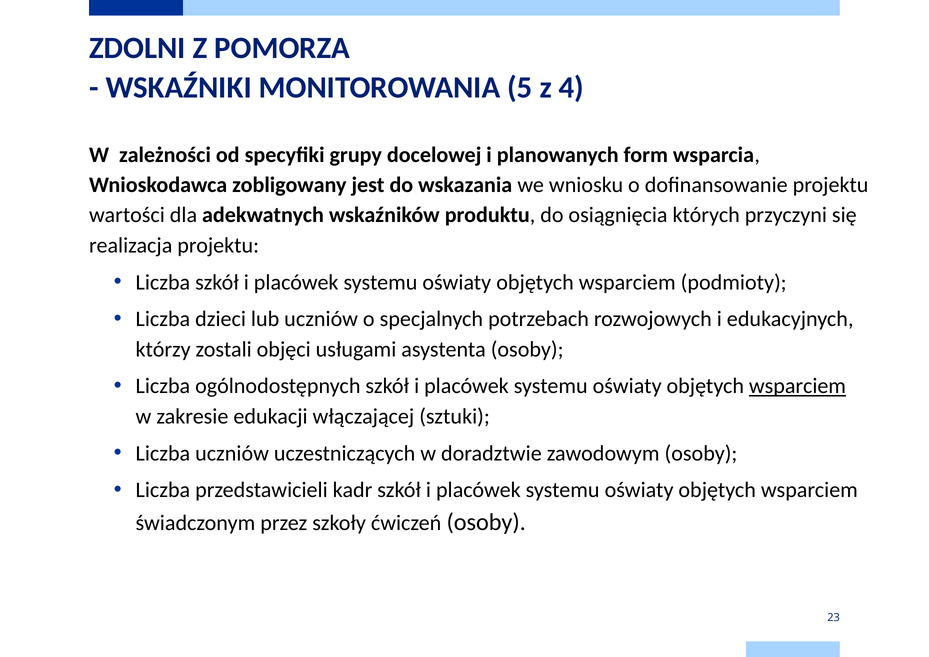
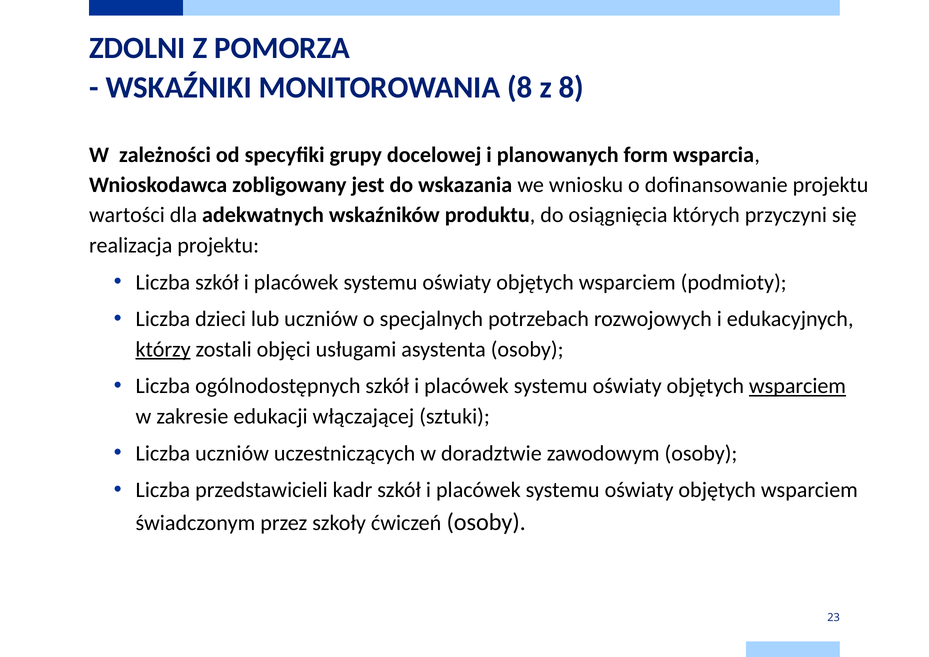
MONITOROWANIA 5: 5 -> 8
z 4: 4 -> 8
którzy underline: none -> present
